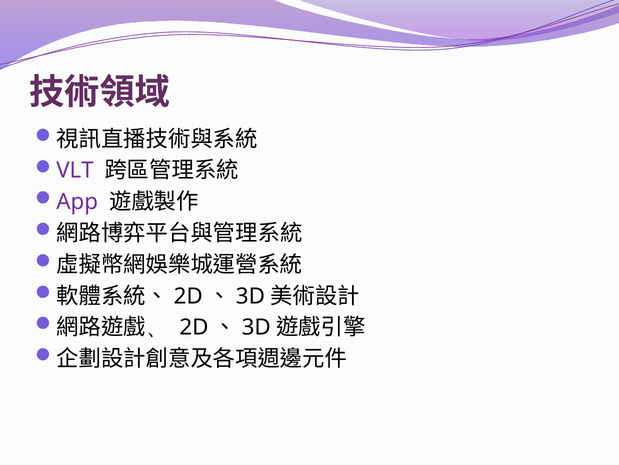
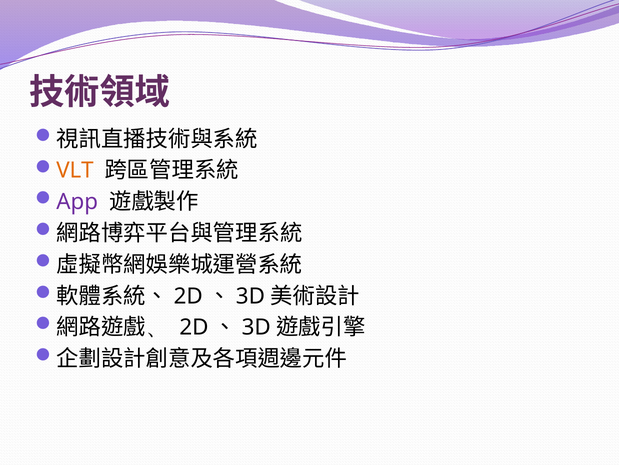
VLT colour: purple -> orange
